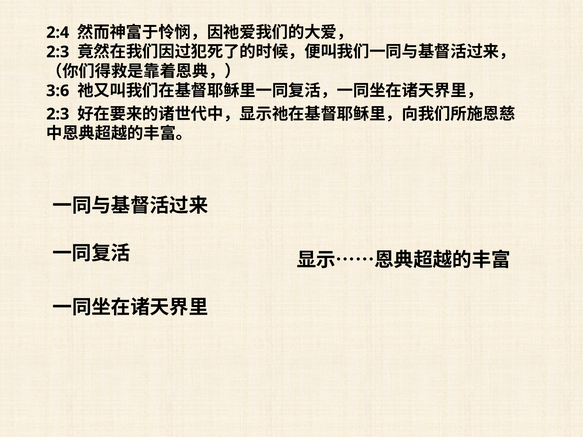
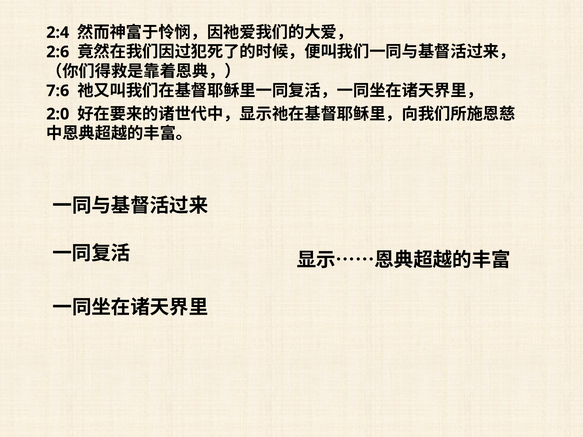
2:3 at (58, 52): 2:3 -> 2:6
3:6: 3:6 -> 7:6
2:3 at (58, 114): 2:3 -> 2:0
